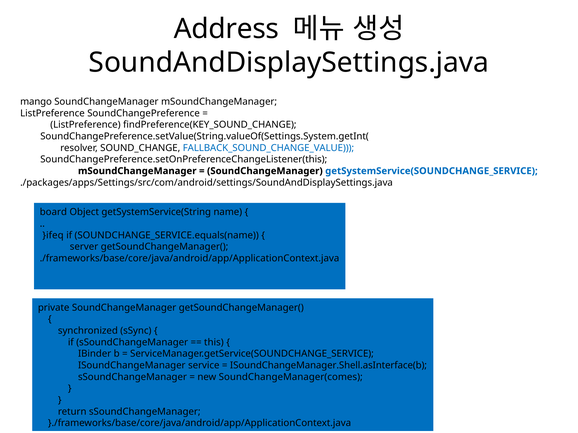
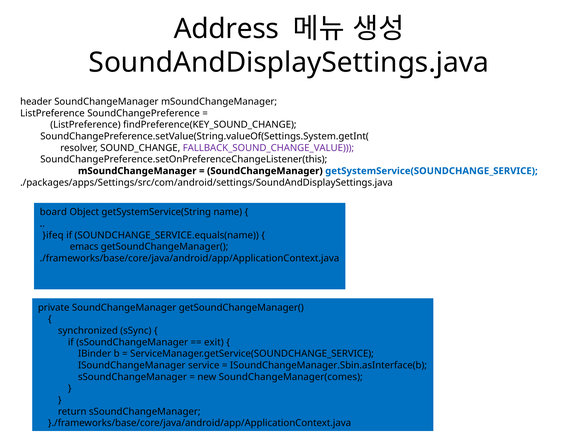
mango: mango -> header
FALLBACK_SOUND_CHANGE_VALUE colour: blue -> purple
server: server -> emacs
this: this -> exit
ISoundChangeManager.Shell.asInterface(b: ISoundChangeManager.Shell.asInterface(b -> ISoundChangeManager.Sbin.asInterface(b
